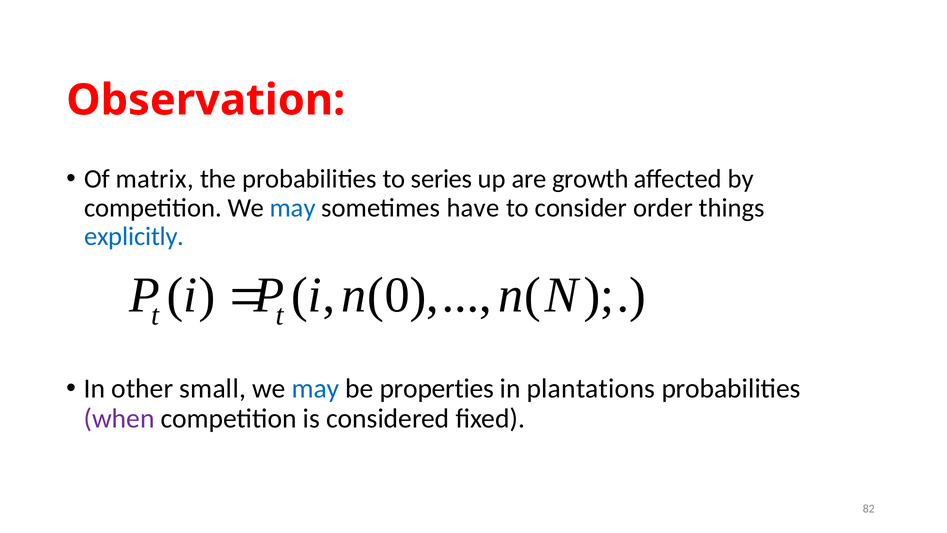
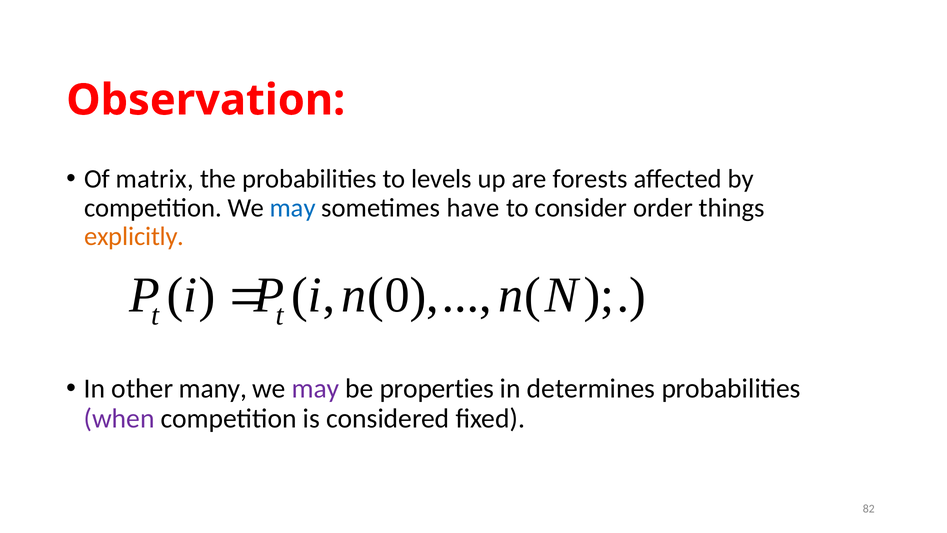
series: series -> levels
growth: growth -> forests
explicitly colour: blue -> orange
small: small -> many
may at (316, 389) colour: blue -> purple
plantations: plantations -> determines
